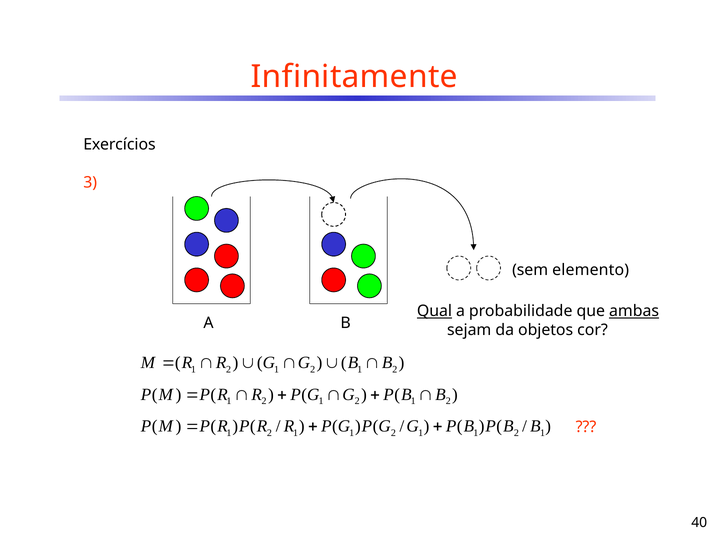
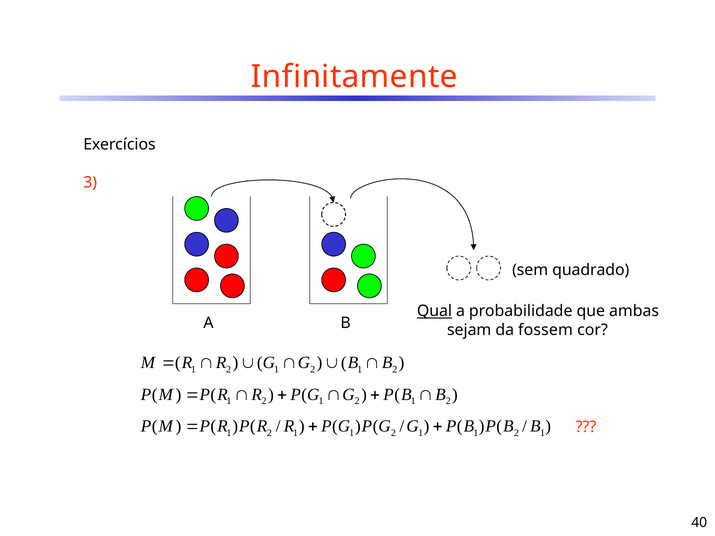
elemento: elemento -> quadrado
ambas underline: present -> none
objetos: objetos -> fossem
